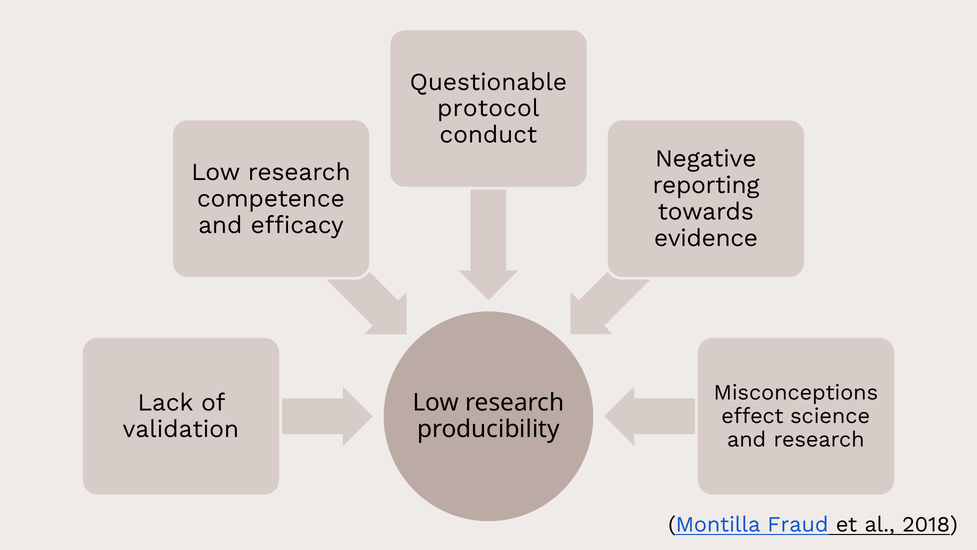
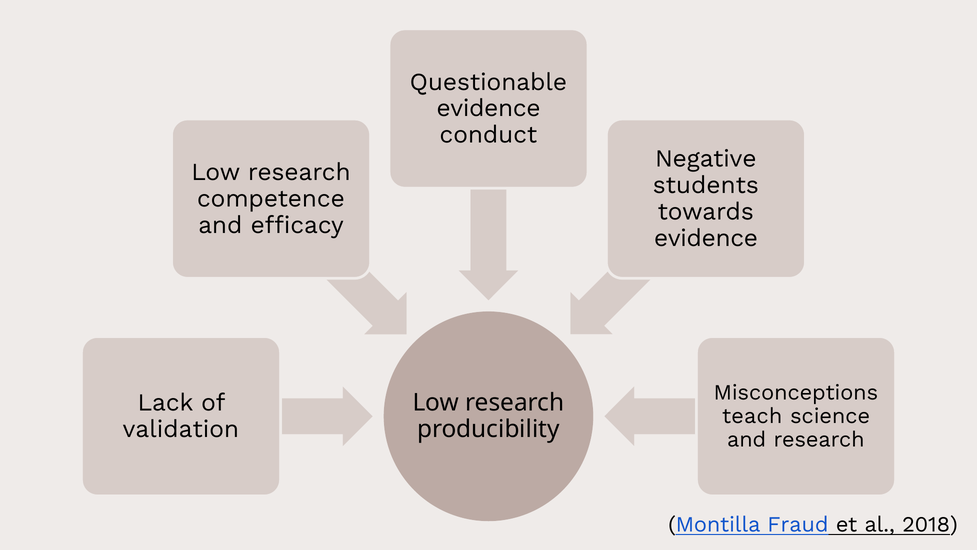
protocol at (488, 108): protocol -> evidence
reporting: reporting -> students
effect: effect -> teach
